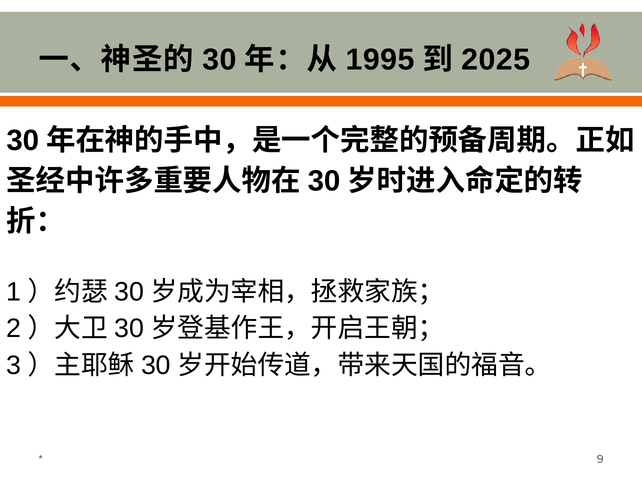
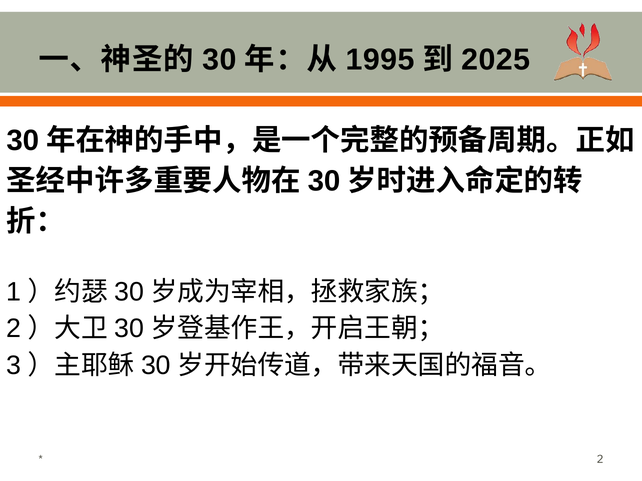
9 at (600, 460): 9 -> 2
